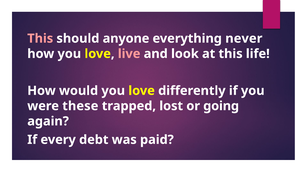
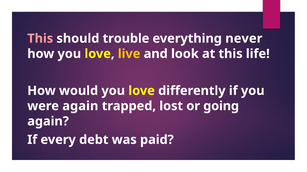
anyone: anyone -> trouble
live colour: pink -> yellow
were these: these -> again
